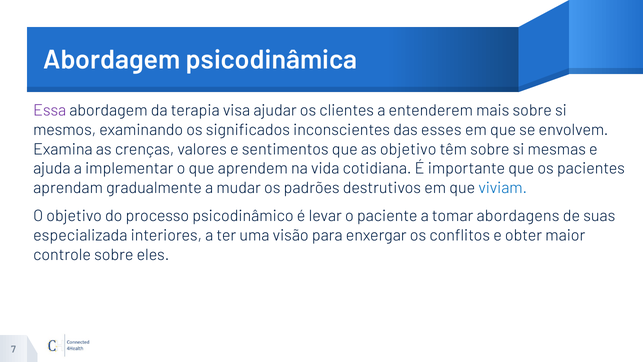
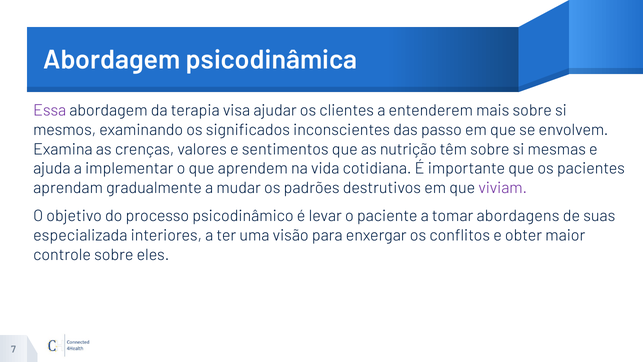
esses: esses -> passo
as objetivo: objetivo -> nutrição
viviam colour: blue -> purple
